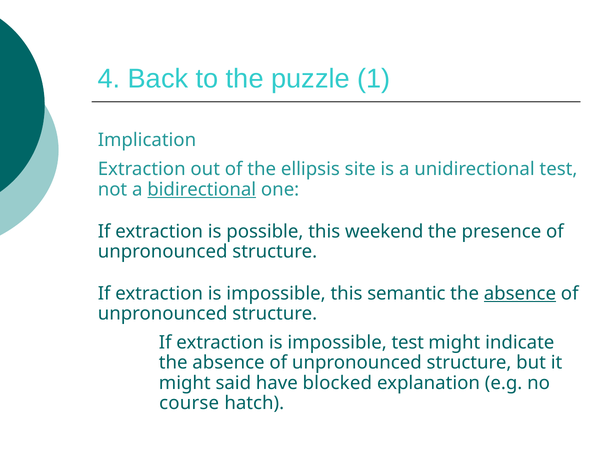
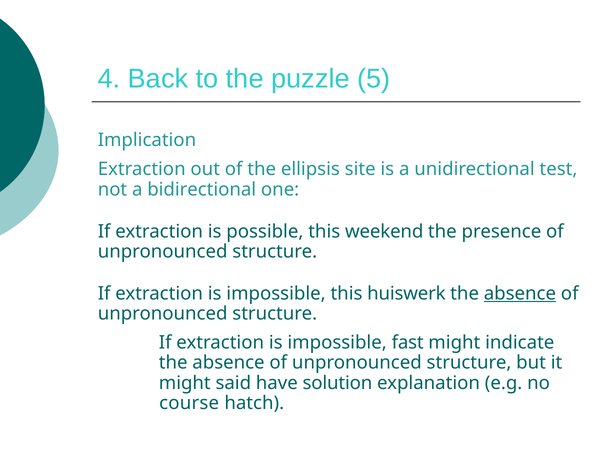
1: 1 -> 5
bidirectional underline: present -> none
semantic: semantic -> huiswerk
impossible test: test -> fast
blocked: blocked -> solution
